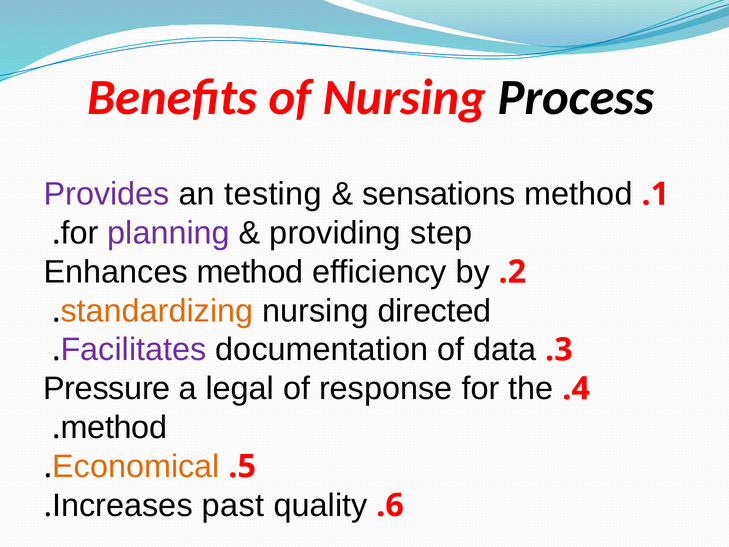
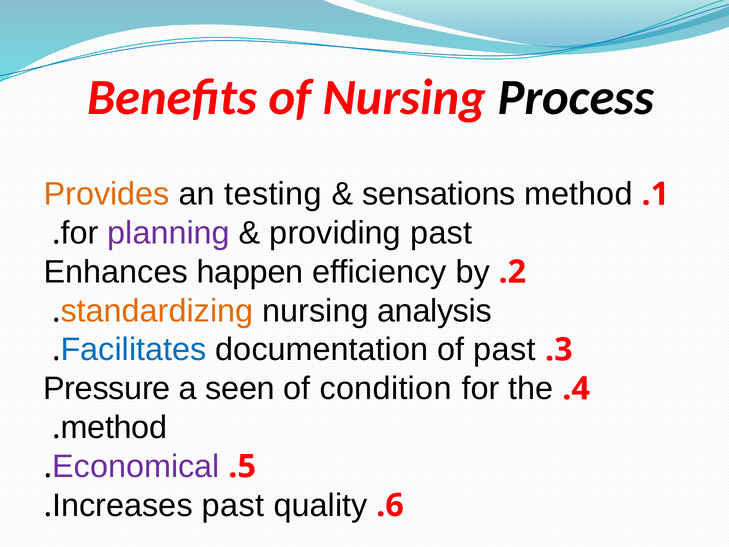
Provides colour: purple -> orange
providing step: step -> past
Enhances method: method -> happen
directed: directed -> analysis
Facilitates colour: purple -> blue
of data: data -> past
legal: legal -> seen
response: response -> condition
Economical colour: orange -> purple
